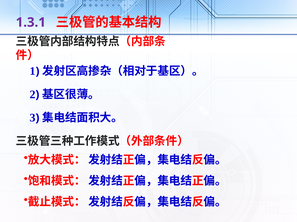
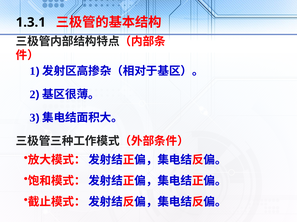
1.3.1 colour: purple -> black
